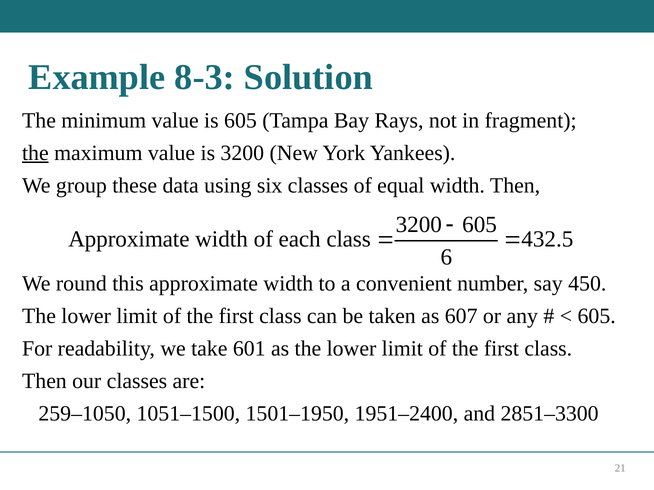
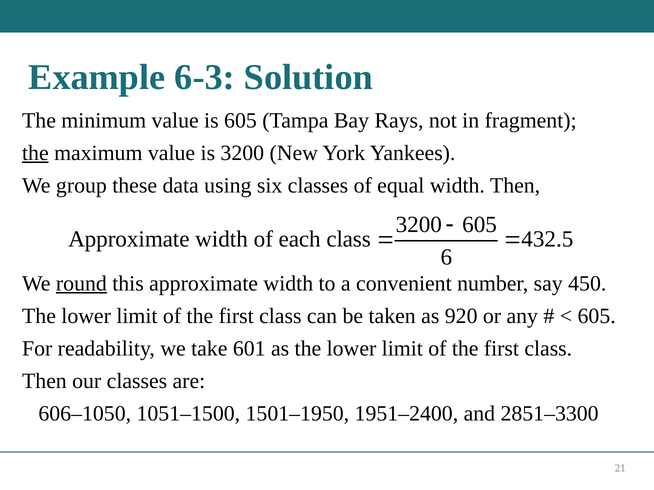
8-3: 8-3 -> 6-3
round underline: none -> present
607: 607 -> 920
259–1050: 259–1050 -> 606–1050
